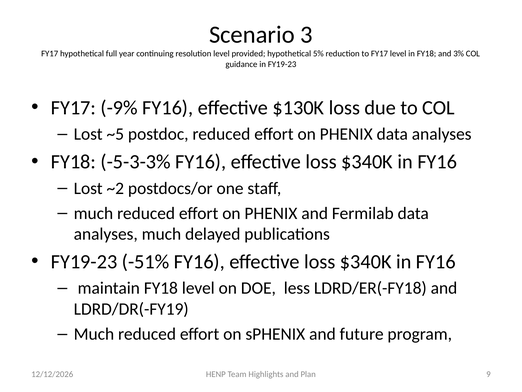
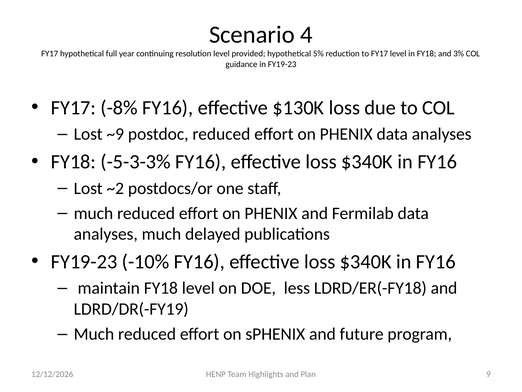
3: 3 -> 4
-9%: -9% -> -8%
~5: ~5 -> ~9
-51%: -51% -> -10%
